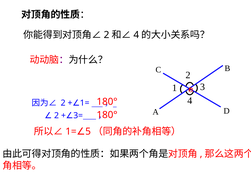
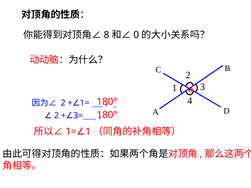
2 at (107, 35): 2 -> 8
4 at (136, 35): 4 -> 0
5 at (88, 132): 5 -> 1
